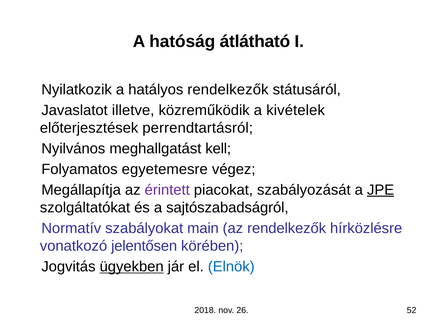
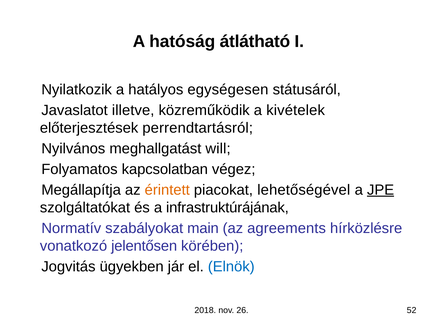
hatályos rendelkezők: rendelkezők -> egységesen
kell: kell -> will
egyetemesre: egyetemesre -> kapcsolatban
érintett colour: purple -> orange
szabályozását: szabályozását -> lehetőségével
sajtószabadságról: sajtószabadságról -> infrastruktúrájának
az rendelkezők: rendelkezők -> agreements
ügyekben underline: present -> none
